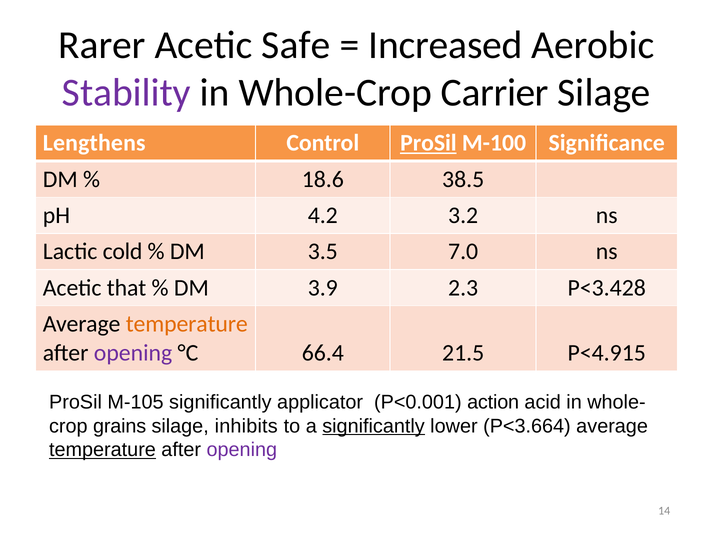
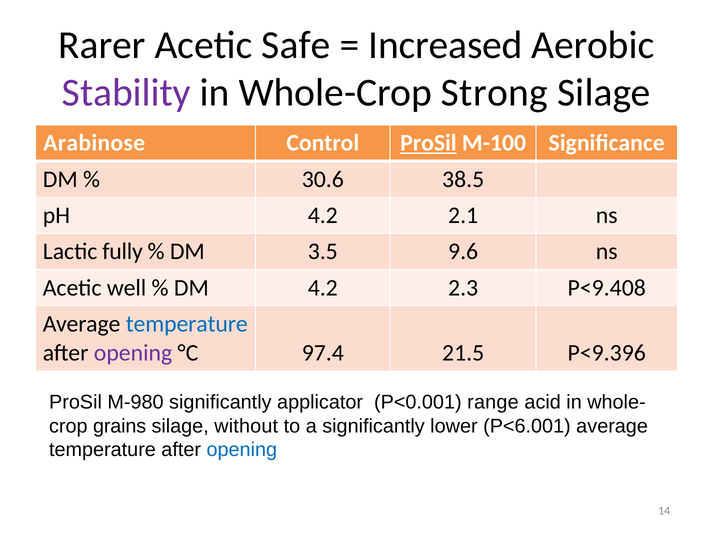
Carrier: Carrier -> Strong
Lengthens: Lengthens -> Arabinose
18.6: 18.6 -> 30.6
3.2: 3.2 -> 2.1
cold: cold -> fully
7.0: 7.0 -> 9.6
that: that -> well
DM 3.9: 3.9 -> 4.2
P<3.428: P<3.428 -> P<9.408
temperature at (187, 324) colour: orange -> blue
66.4: 66.4 -> 97.4
P<4.915: P<4.915 -> P<9.396
M-105: M-105 -> M-980
action: action -> range
inhibits: inhibits -> without
significantly at (374, 426) underline: present -> none
P<3.664: P<3.664 -> P<6.001
temperature at (102, 450) underline: present -> none
opening at (242, 450) colour: purple -> blue
